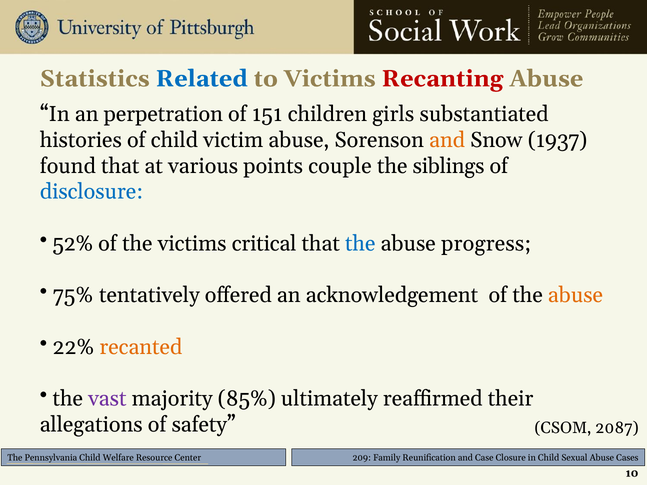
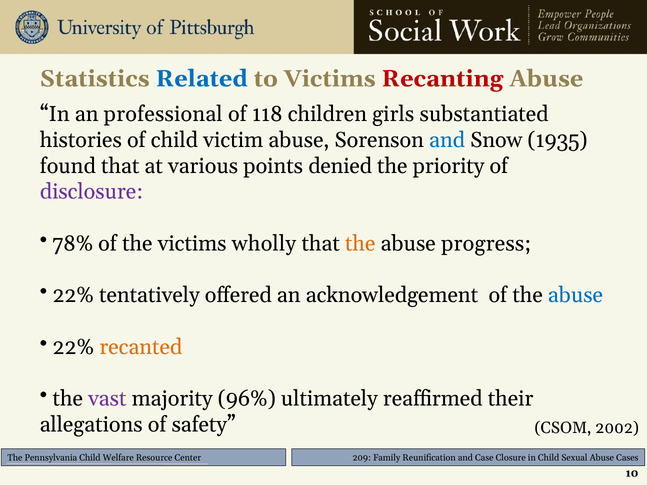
perpetration: perpetration -> professional
151: 151 -> 118
and at (447, 140) colour: orange -> blue
1937: 1937 -> 1935
couple: couple -> denied
siblings: siblings -> priority
disclosure colour: blue -> purple
52%: 52% -> 78%
critical: critical -> wholly
the at (360, 244) colour: blue -> orange
75% at (73, 295): 75% -> 22%
abuse at (576, 295) colour: orange -> blue
85%: 85% -> 96%
2087: 2087 -> 2002
